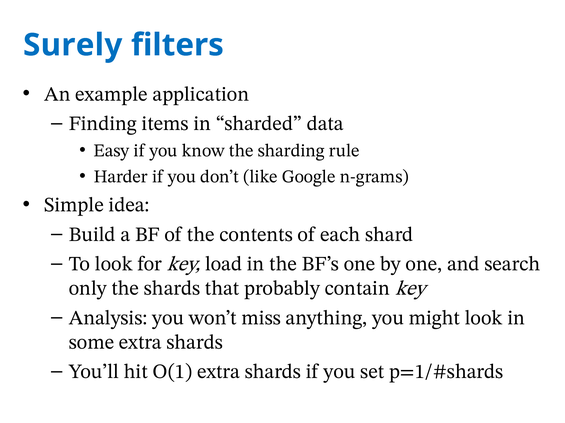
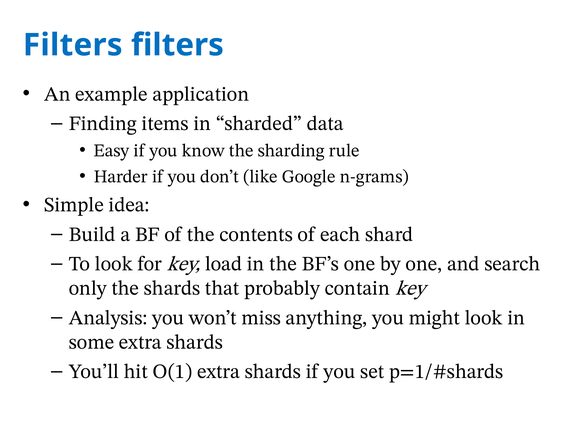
Surely at (73, 45): Surely -> Filters
